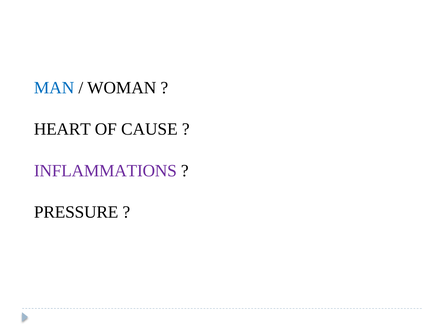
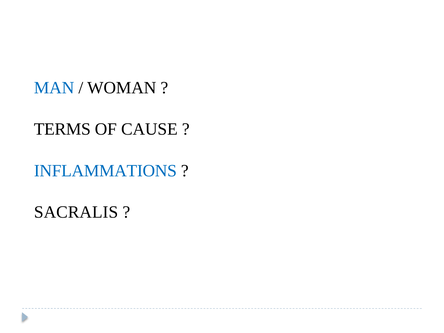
HEART: HEART -> TERMS
INFLAMMATIONS colour: purple -> blue
PRESSURE: PRESSURE -> SACRALIS
